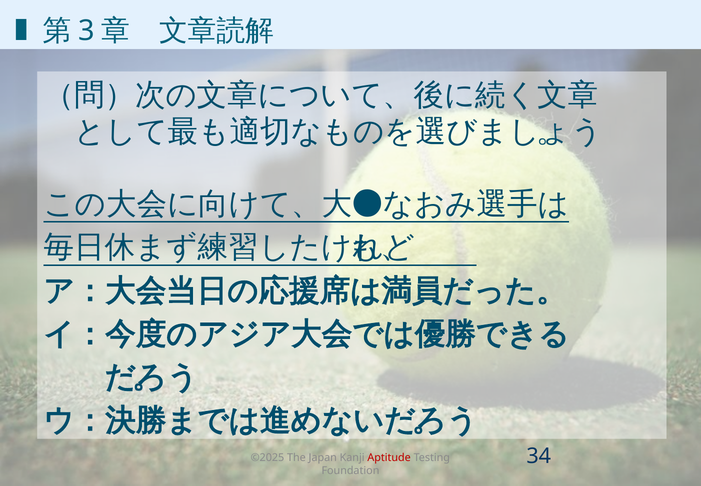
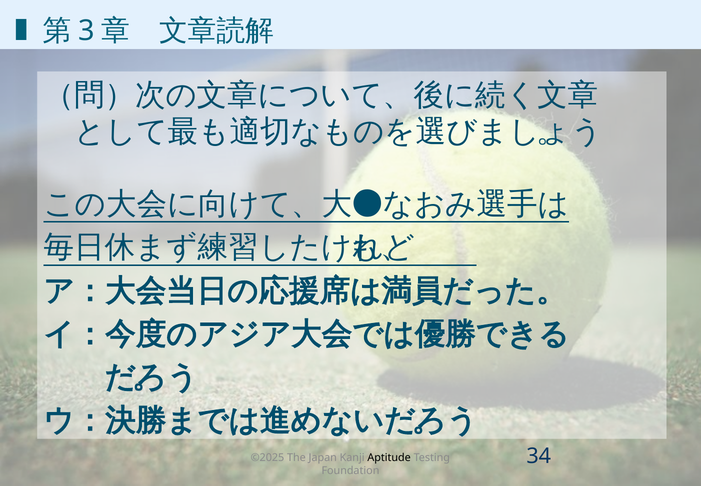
Aptitude colour: red -> black
